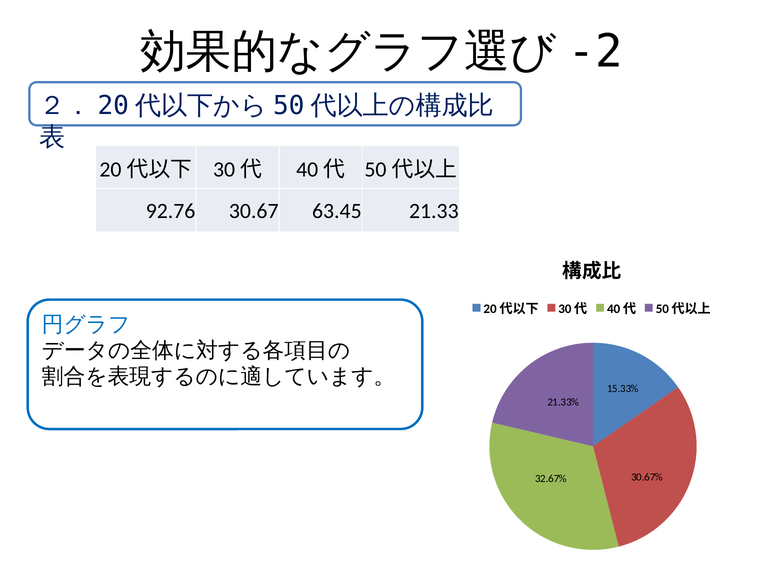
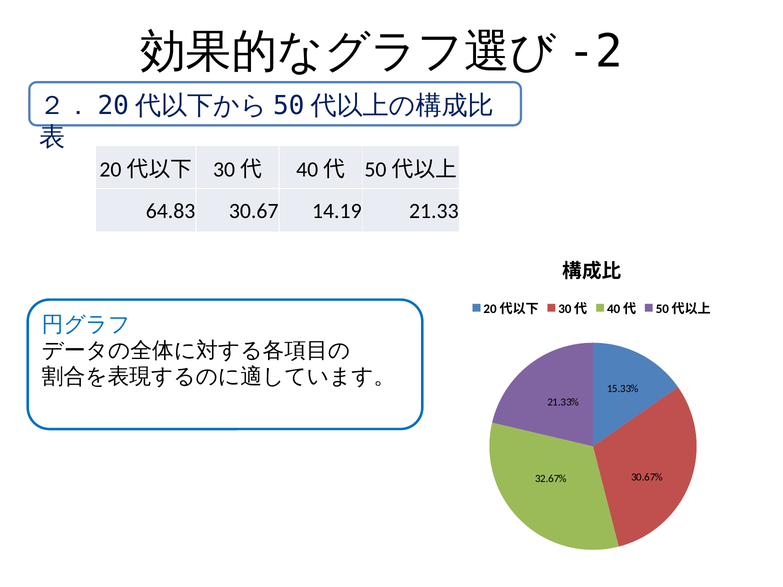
92.76: 92.76 -> 64.83
63.45: 63.45 -> 14.19
